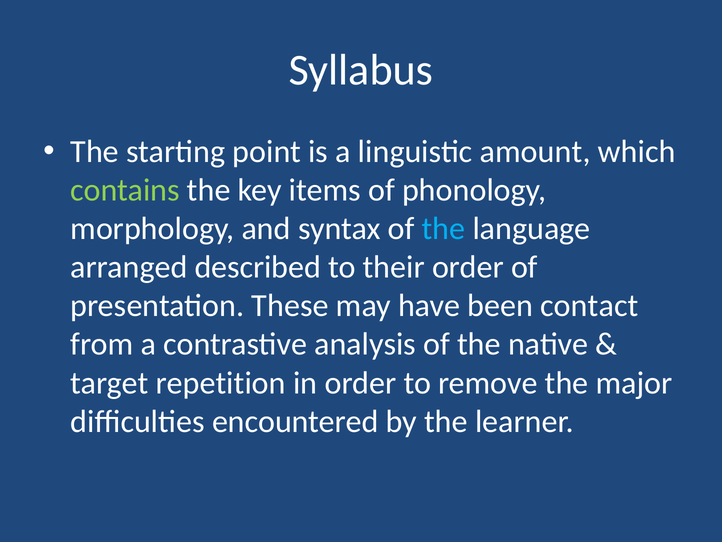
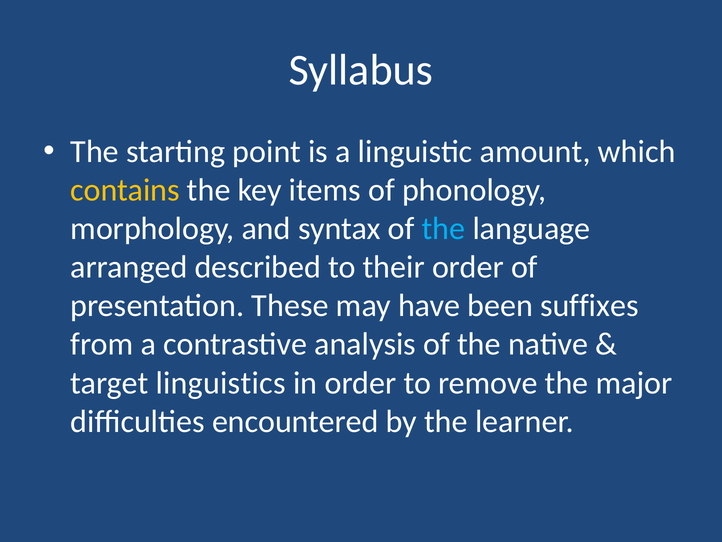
contains colour: light green -> yellow
contact: contact -> suffixes
repetition: repetition -> linguistics
